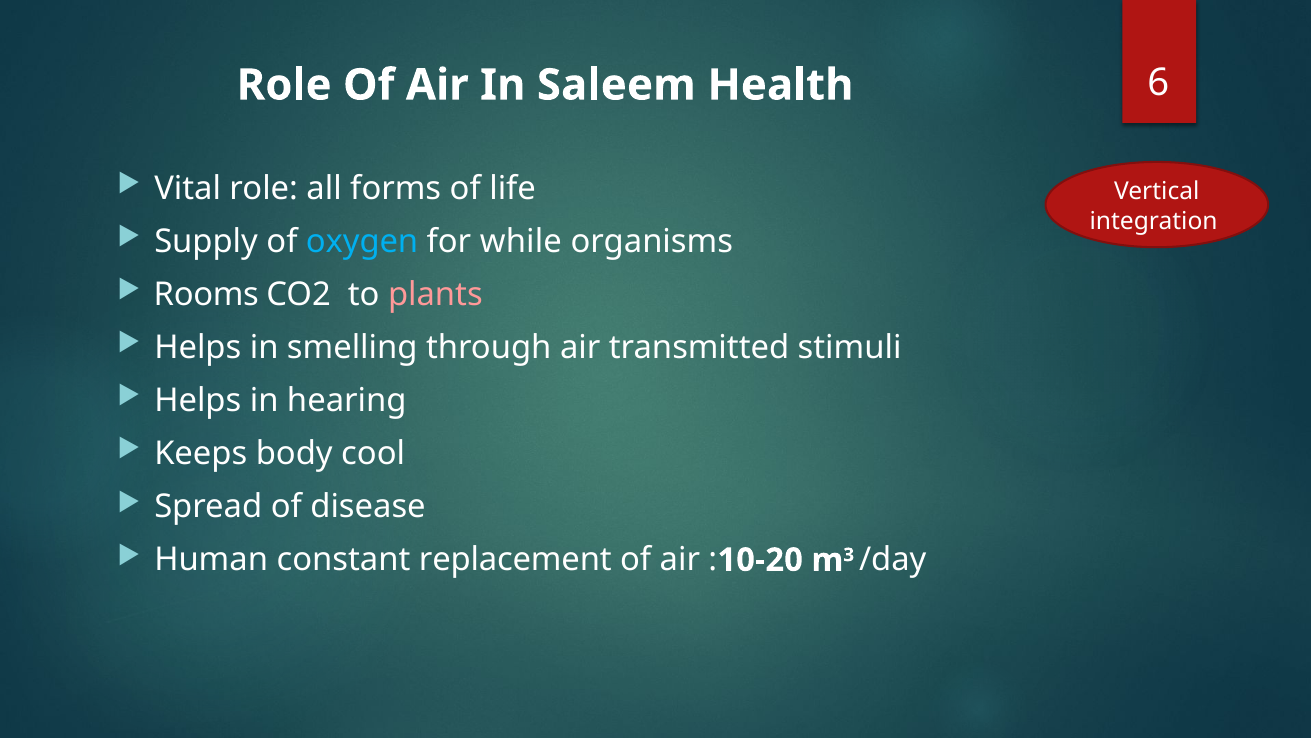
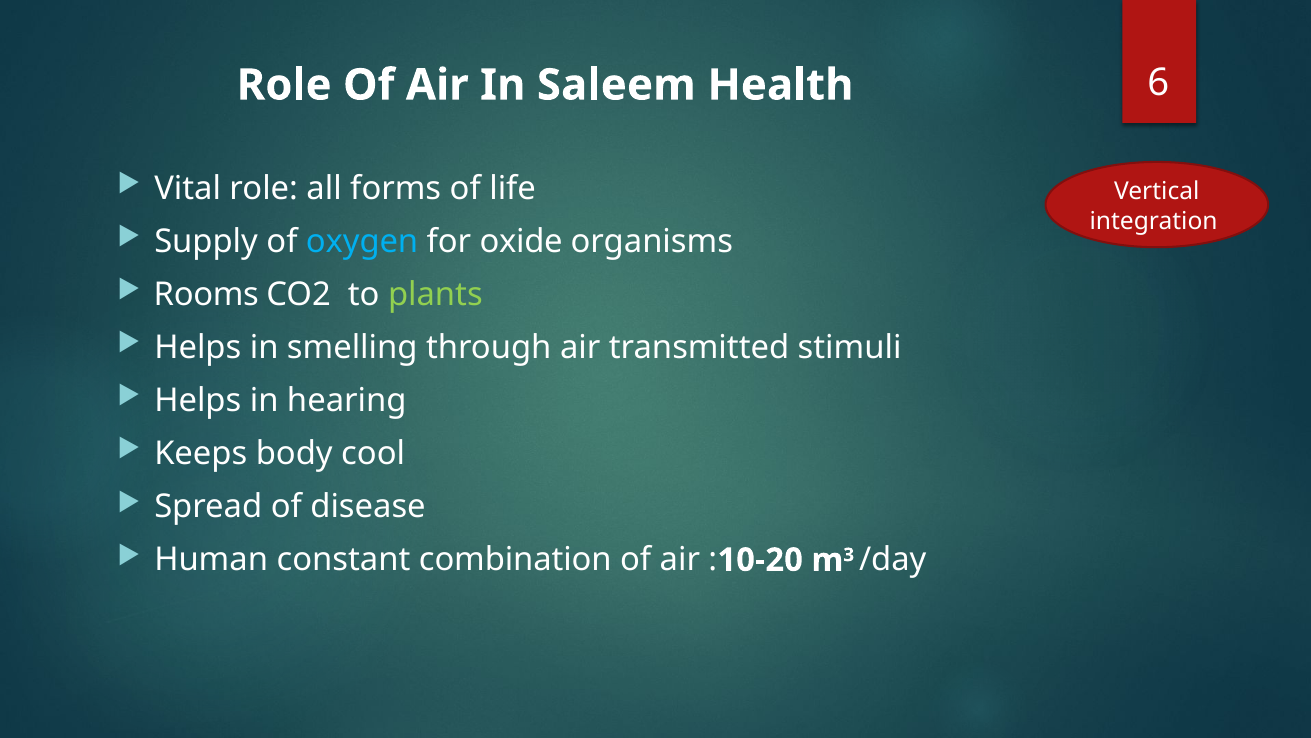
while: while -> oxide
plants colour: pink -> light green
replacement: replacement -> combination
